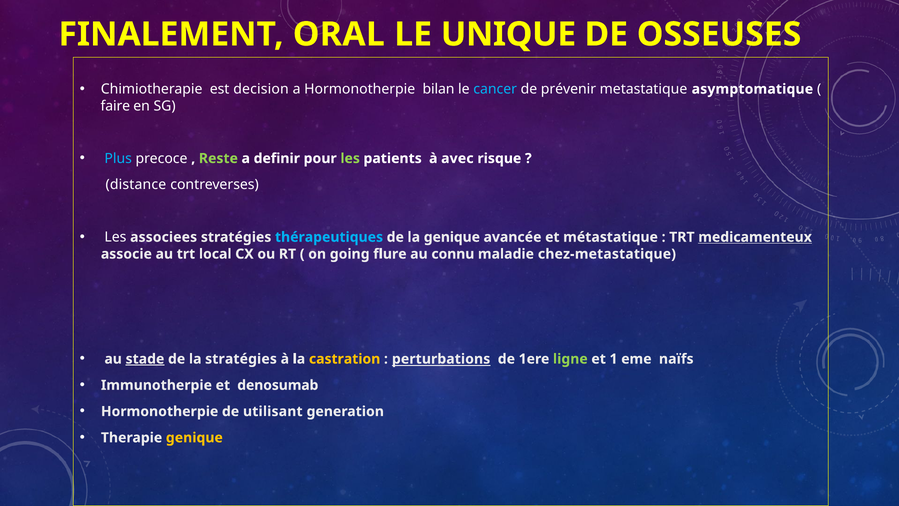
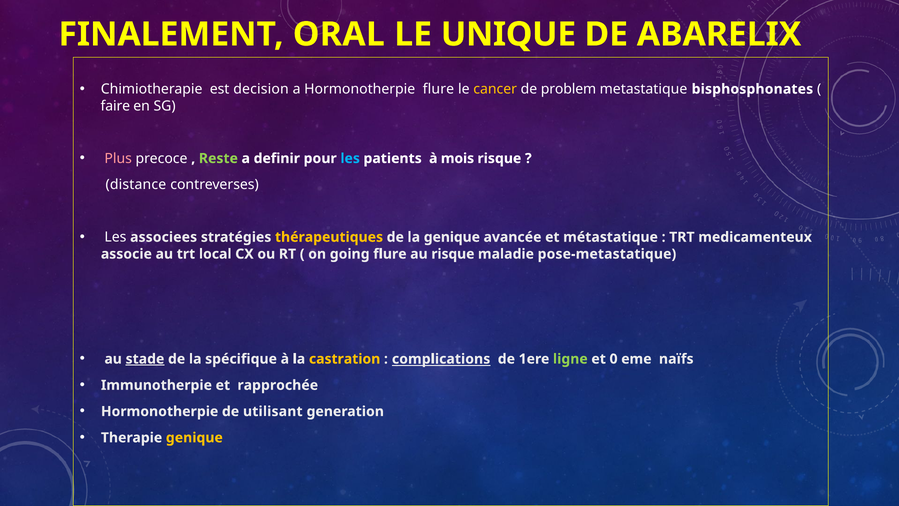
OSSEUSES: OSSEUSES -> ABARELIX
Hormonotherpie bilan: bilan -> flure
cancer colour: light blue -> yellow
prévenir: prévenir -> problem
asymptomatique: asymptomatique -> bisphosphonates
Plus colour: light blue -> pink
les at (350, 158) colour: light green -> light blue
avec: avec -> mois
thérapeutiques colour: light blue -> yellow
medicamenteux underline: present -> none
au connu: connu -> risque
chez-metastatique: chez-metastatique -> pose-metastatique
la stratégies: stratégies -> spécifique
perturbations: perturbations -> complications
1: 1 -> 0
denosumab: denosumab -> rapprochée
